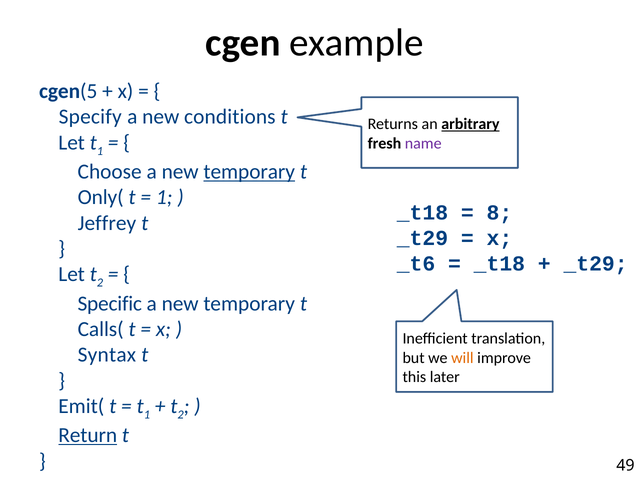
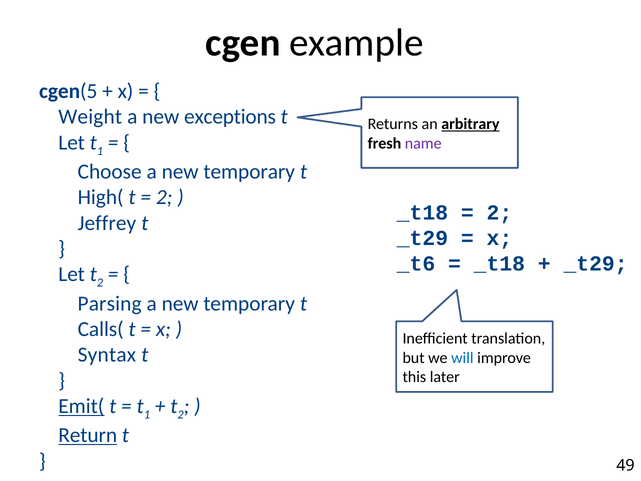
Specify: Specify -> Weight
conditions: conditions -> exceptions
temporary at (249, 172) underline: present -> none
Only(: Only( -> High(
1 at (164, 197): 1 -> 2
8 at (499, 212): 8 -> 2
Specific: Specific -> Parsing
will colour: orange -> blue
Emit( underline: none -> present
